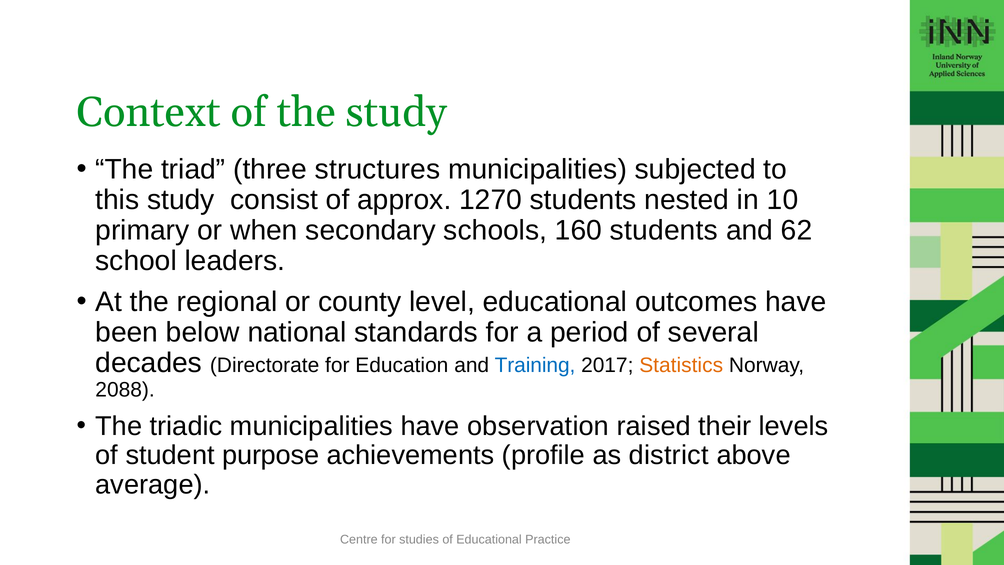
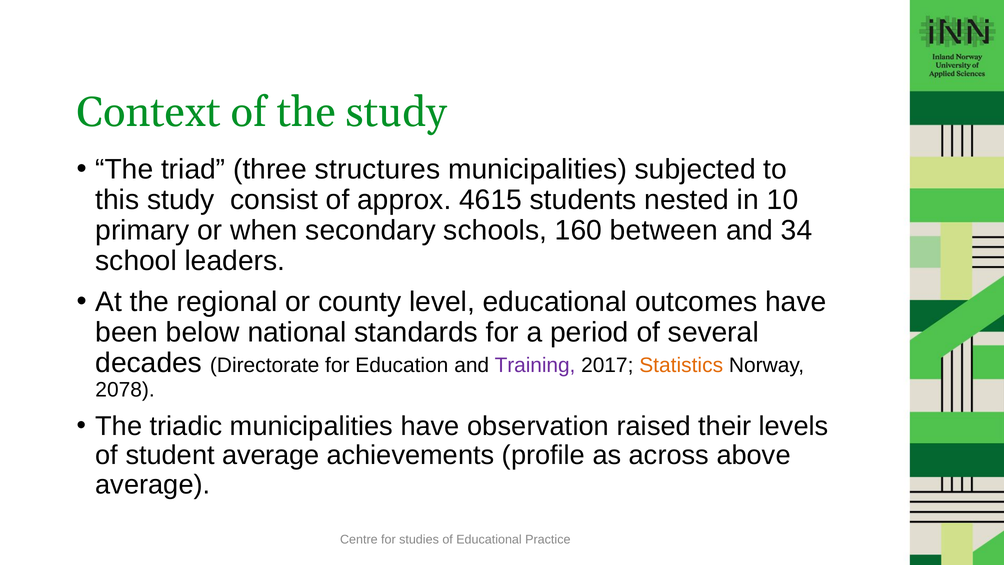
1270: 1270 -> 4615
160 students: students -> between
62: 62 -> 34
Training colour: blue -> purple
2088: 2088 -> 2078
student purpose: purpose -> average
district: district -> across
